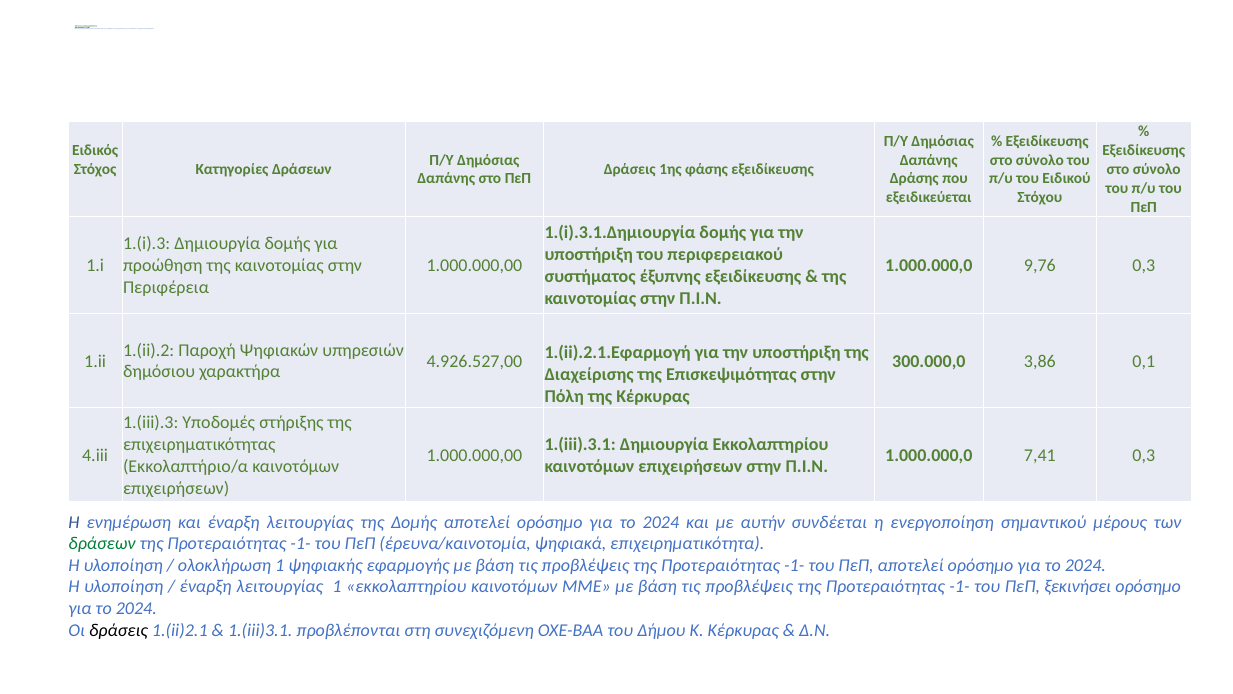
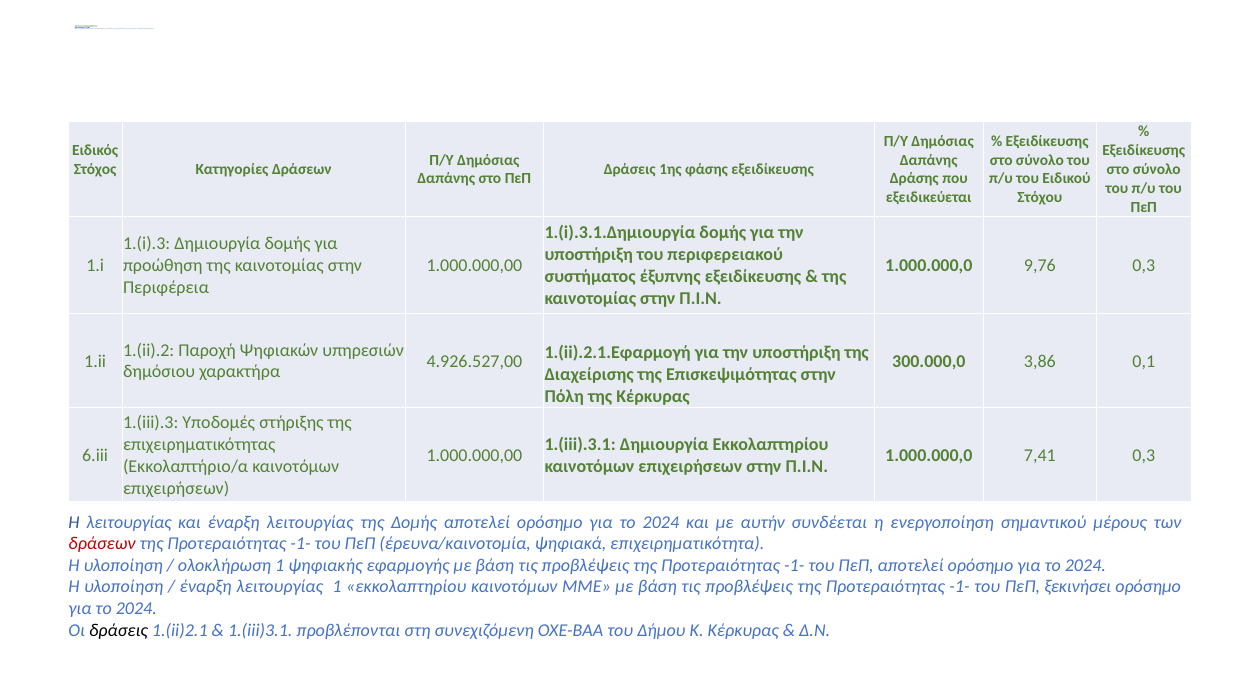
4.iii: 4.iii -> 6.iii
Η ενημέρωση: ενημέρωση -> λειτουργίας
δράσεων at (102, 543) colour: green -> red
